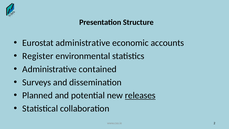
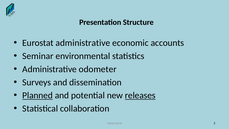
Register: Register -> Seminar
contained: contained -> odometer
Planned underline: none -> present
